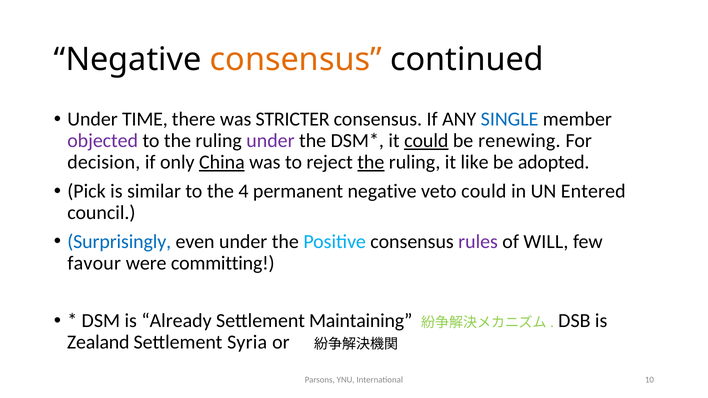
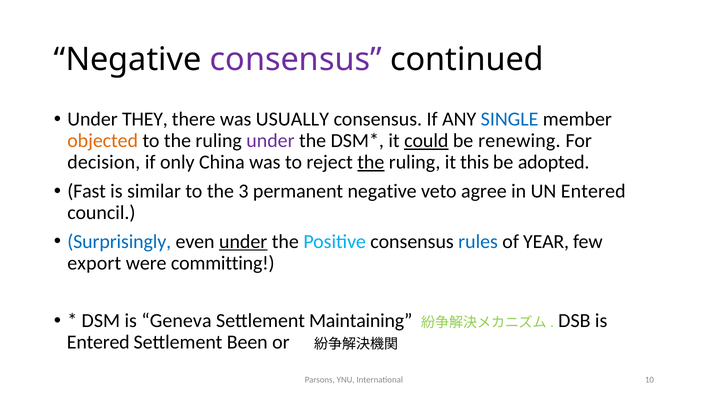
consensus at (296, 59) colour: orange -> purple
TIME: TIME -> THEY
STRICTER: STRICTER -> USUALLY
objected colour: purple -> orange
China underline: present -> none
like: like -> this
Pick: Pick -> Fast
4: 4 -> 3
veto could: could -> agree
under at (243, 242) underline: none -> present
rules colour: purple -> blue
WILL: WILL -> YEAR
favour: favour -> export
Already: Already -> Geneva
Zealand at (98, 343): Zealand -> Entered
Syria: Syria -> Been
